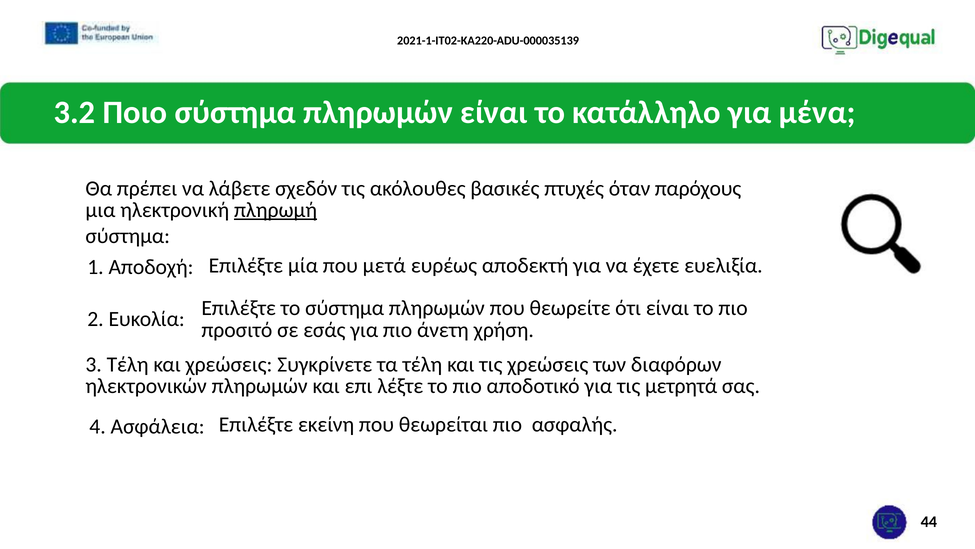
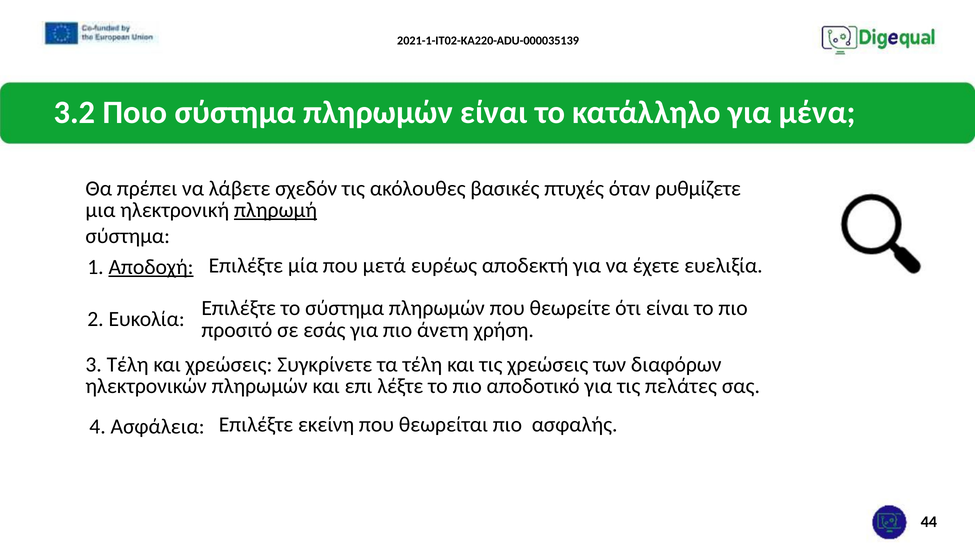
παρόχους: παρόχους -> ρυθμίζετε
Αποδοχή underline: none -> present
μετρητά: μετρητά -> πελάτες
